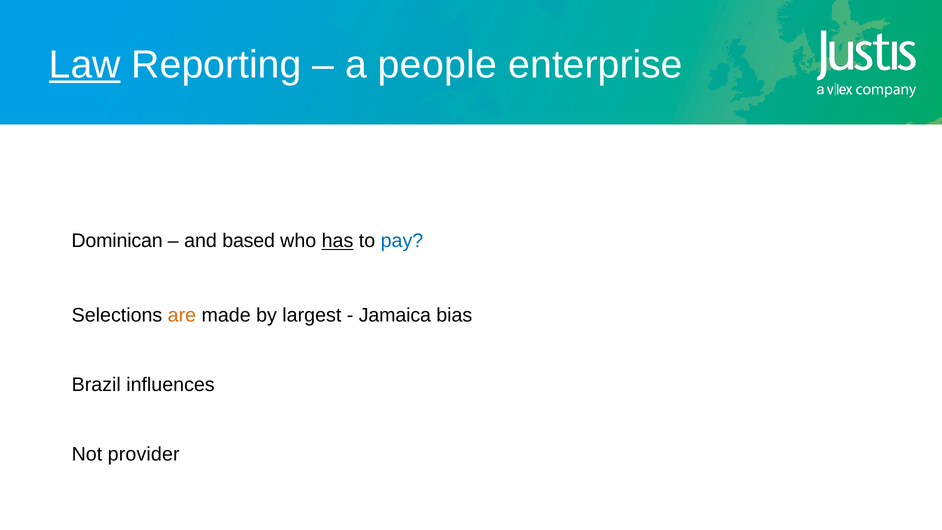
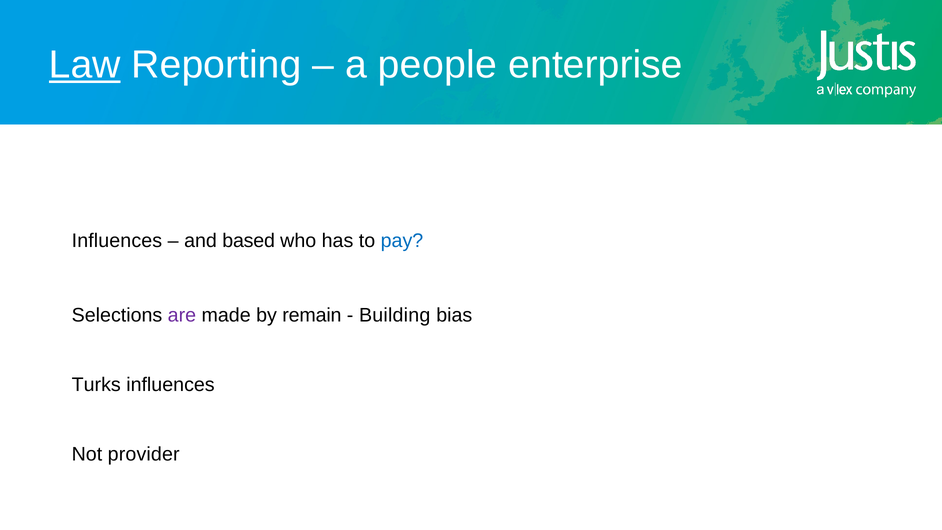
Dominican at (117, 241): Dominican -> Influences
has underline: present -> none
are colour: orange -> purple
largest: largest -> remain
Jamaica: Jamaica -> Building
Brazil: Brazil -> Turks
